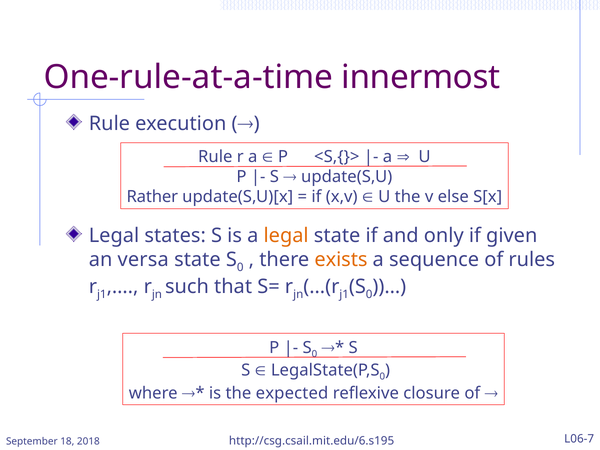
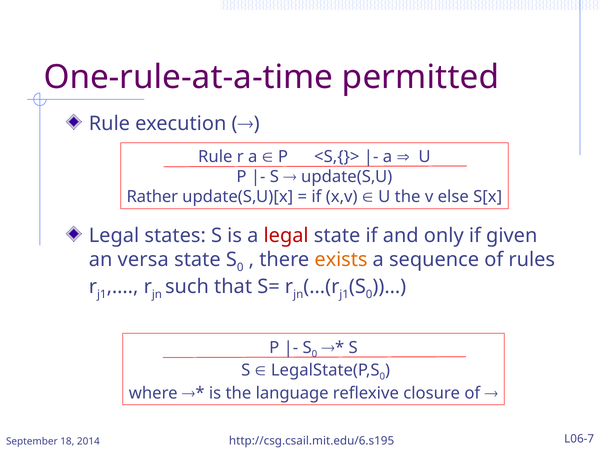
innermost: innermost -> permitted
legal at (286, 235) colour: orange -> red
expected: expected -> language
2018: 2018 -> 2014
